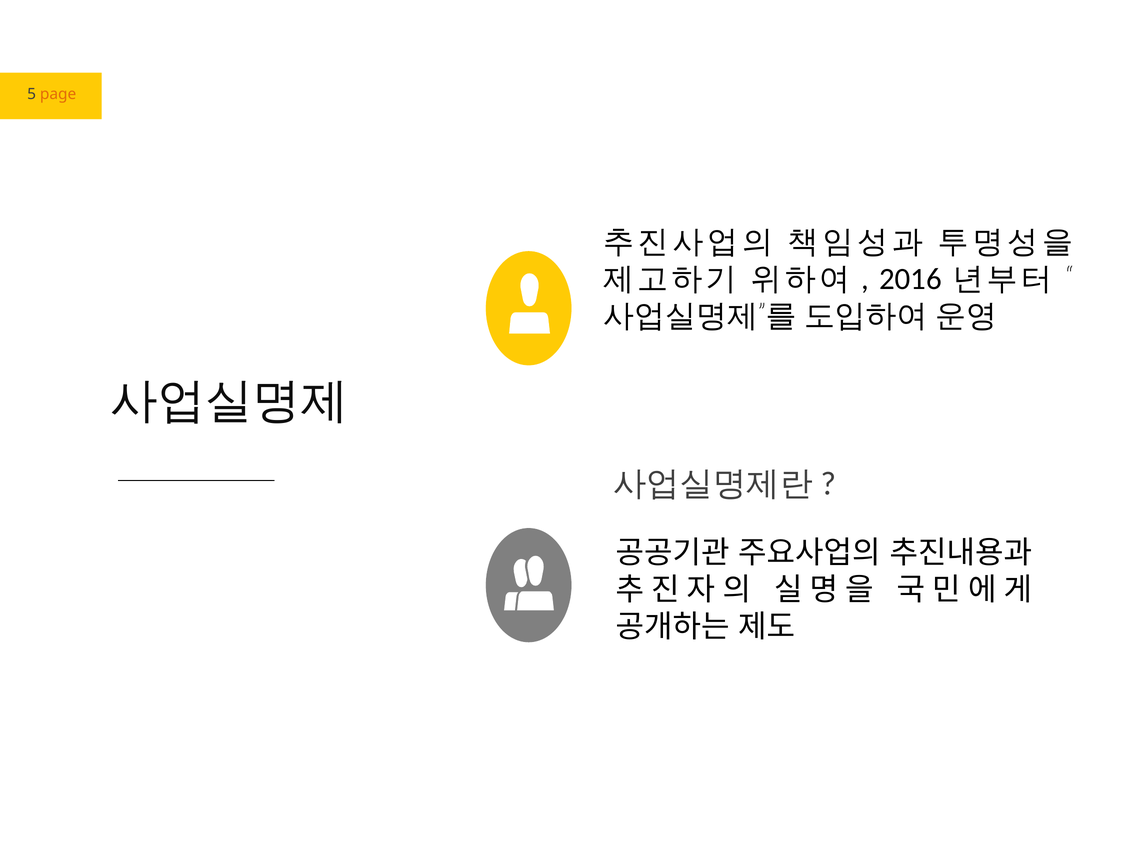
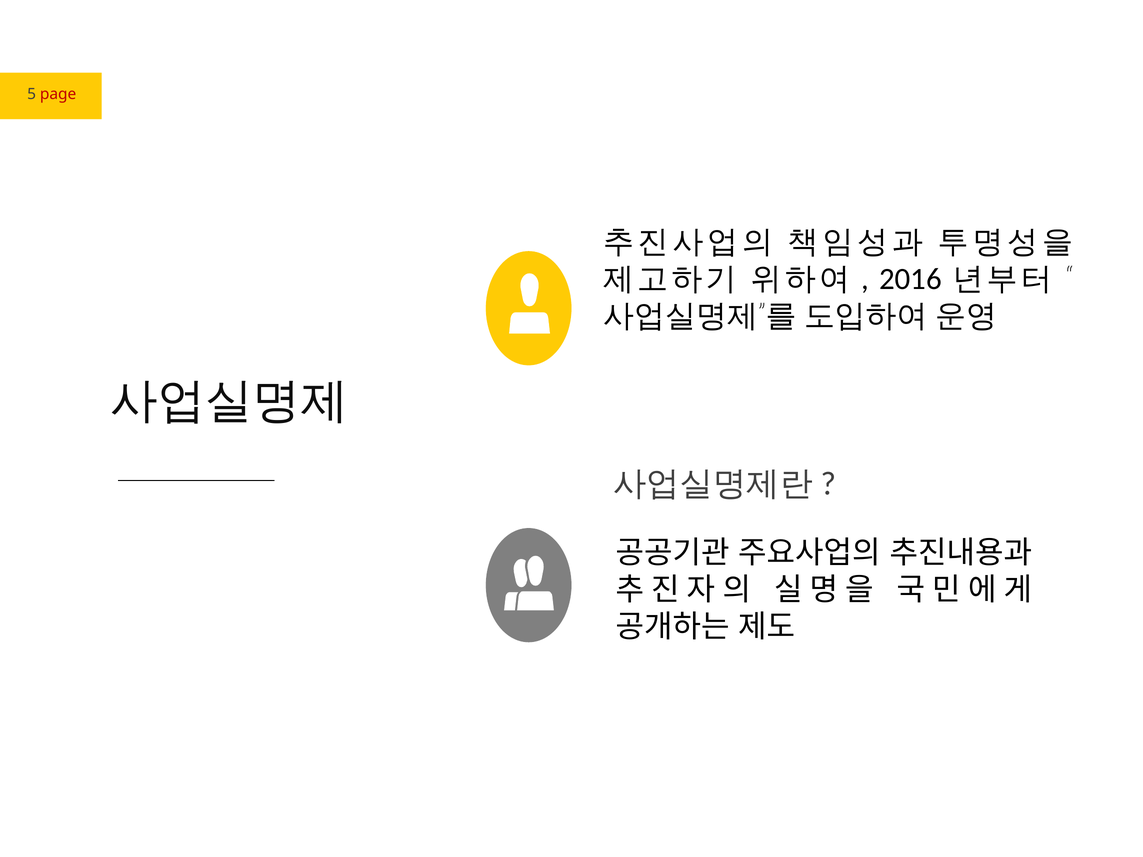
page colour: orange -> red
